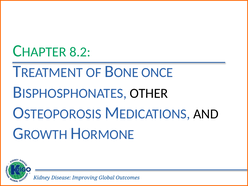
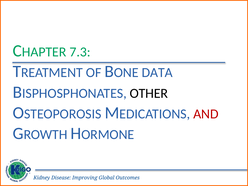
8.2: 8.2 -> 7.3
ONCE: ONCE -> DATA
AND colour: black -> red
